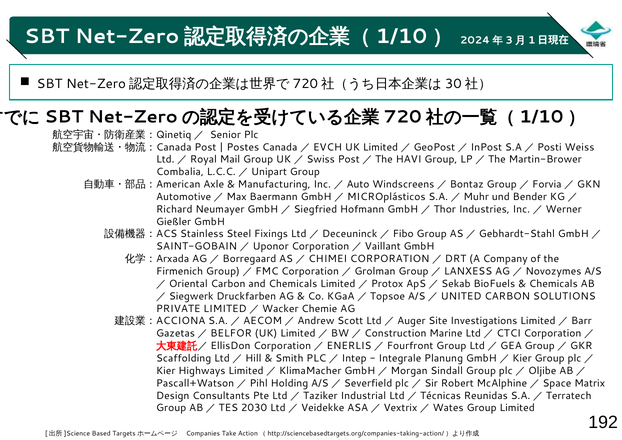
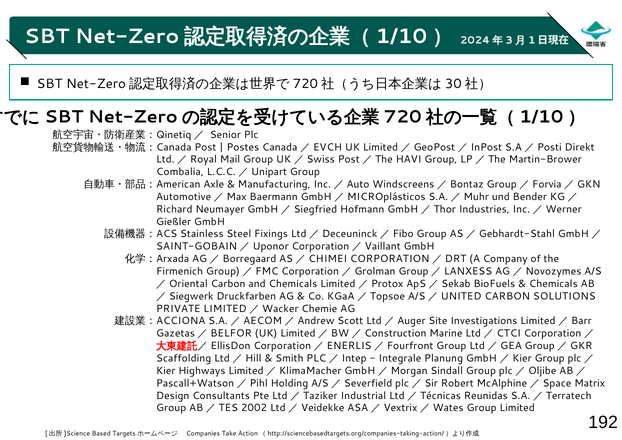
Weiss: Weiss -> Direkt
2030: 2030 -> 2002
